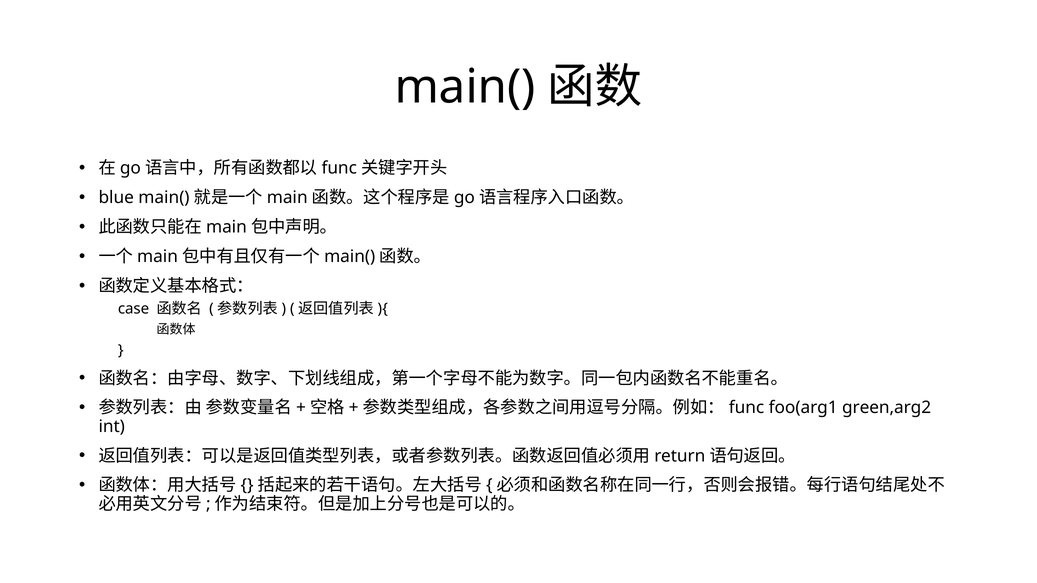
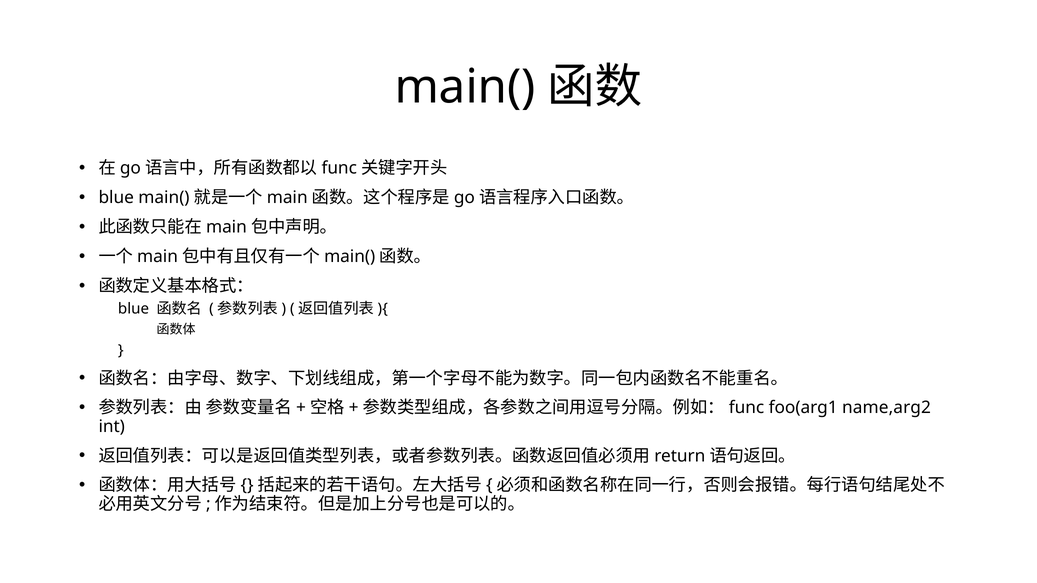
case at (134, 309): case -> blue
green,arg2: green,arg2 -> name,arg2
